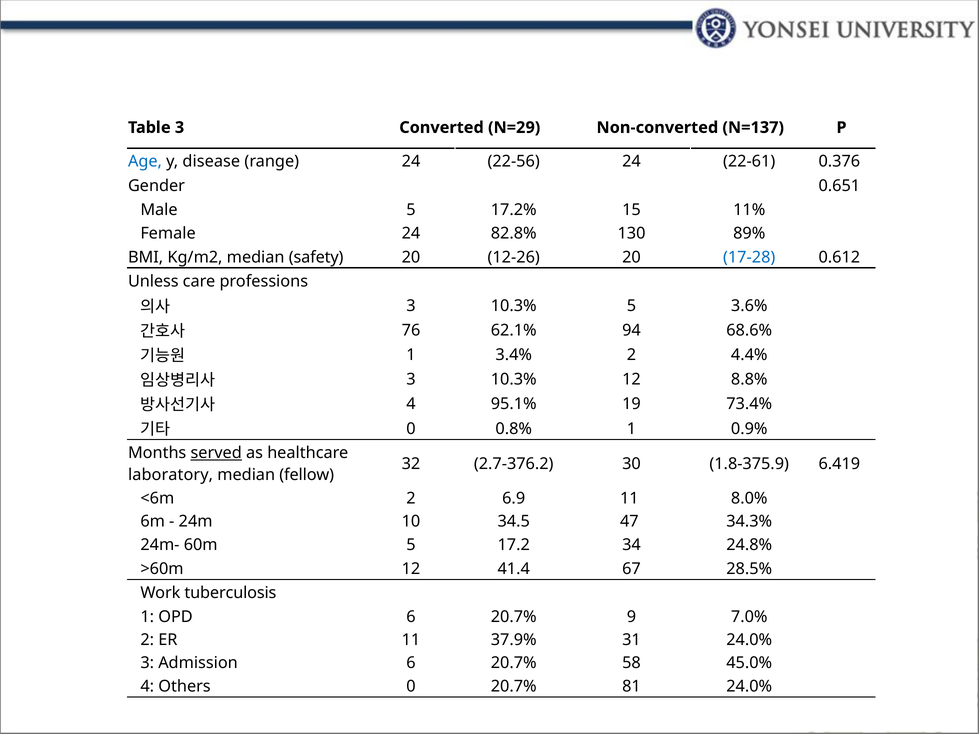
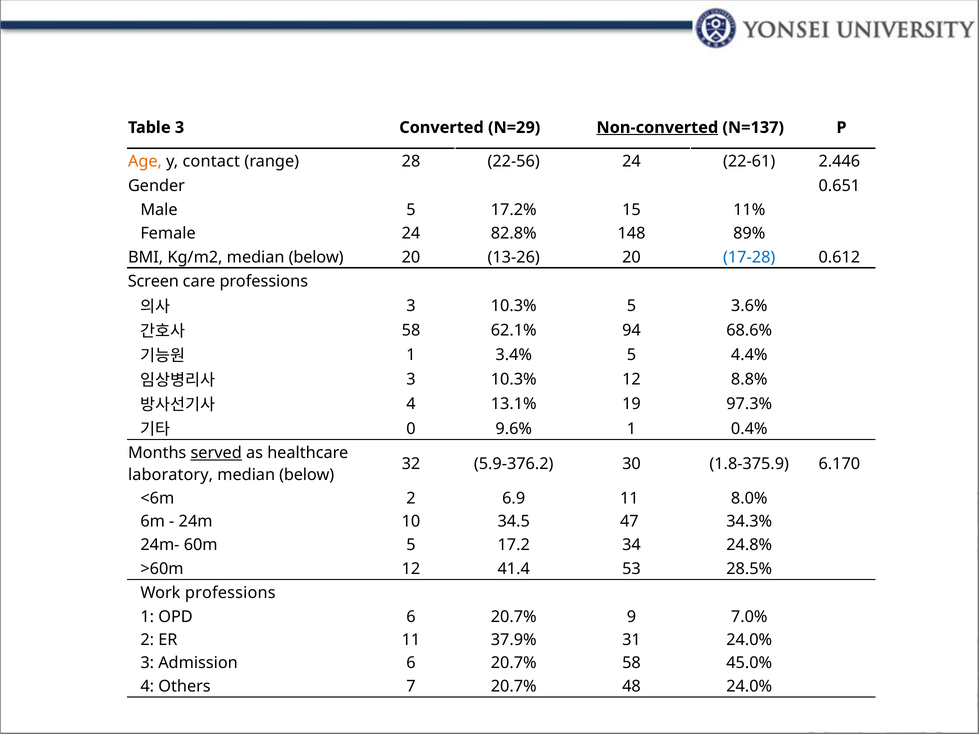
Non-converted underline: none -> present
Age colour: blue -> orange
disease: disease -> contact
range 24: 24 -> 28
0.376: 0.376 -> 2.446
130: 130 -> 148
Kg/m2 median safety: safety -> below
12-26: 12-26 -> 13-26
Unless: Unless -> Screen
76 at (411, 331): 76 -> 58
3.4% 2: 2 -> 5
95.1%: 95.1% -> 13.1%
73.4%: 73.4% -> 97.3%
0.8%: 0.8% -> 9.6%
0.9%: 0.9% -> 0.4%
2.7-376.2: 2.7-376.2 -> 5.9-376.2
6.419: 6.419 -> 6.170
fellow at (307, 475): fellow -> below
67: 67 -> 53
Work tuberculosis: tuberculosis -> professions
Others 0: 0 -> 7
81: 81 -> 48
